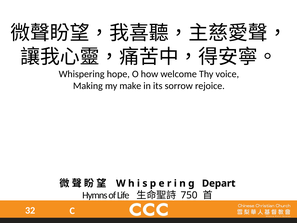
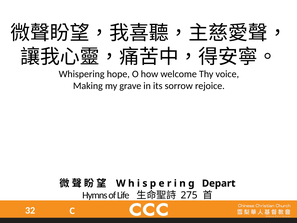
make: make -> grave
750: 750 -> 275
